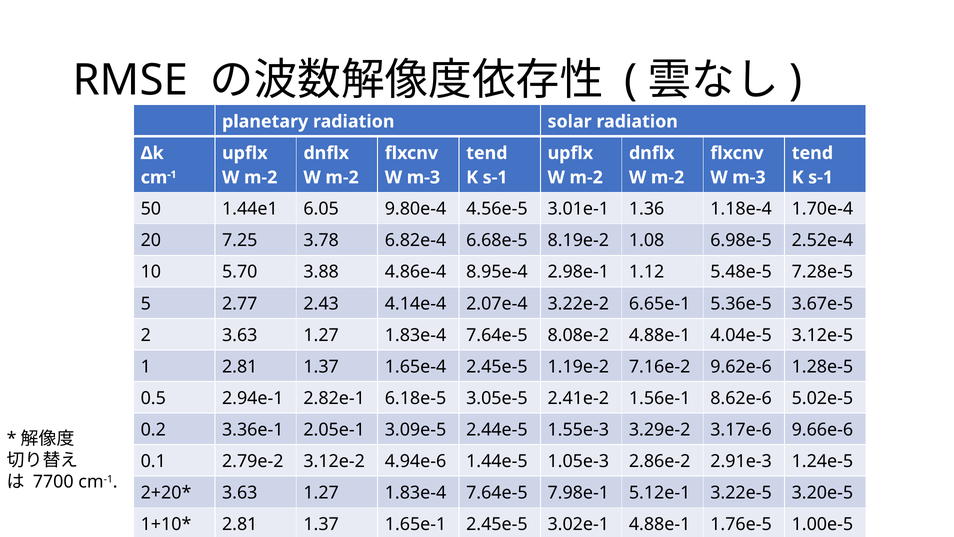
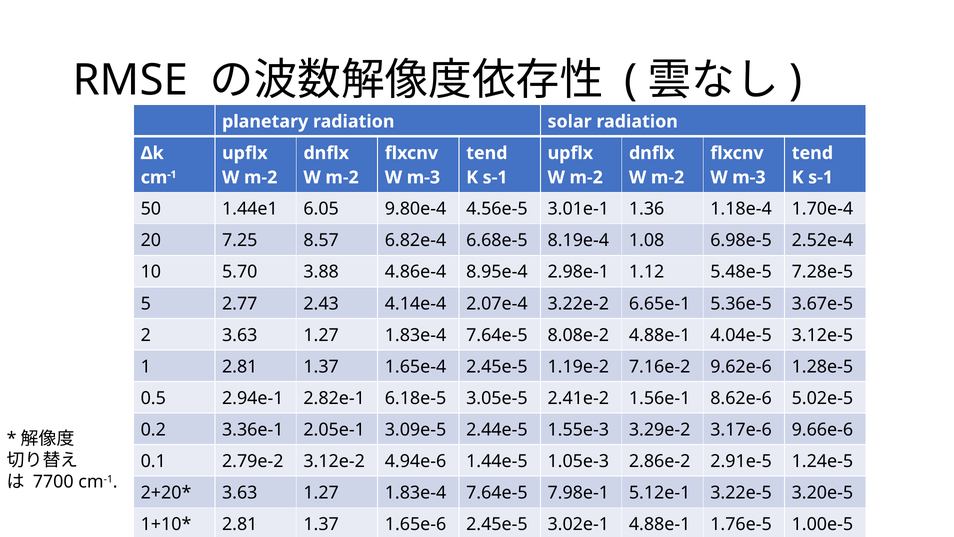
3.78: 3.78 -> 8.57
8.19e-2: 8.19e-2 -> 8.19e-4
2.91e-3: 2.91e-3 -> 2.91e-5
1.65e-1: 1.65e-1 -> 1.65e-6
